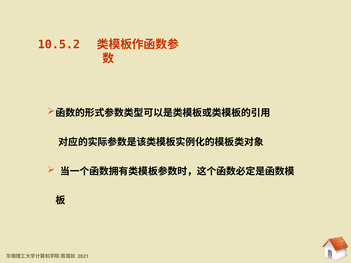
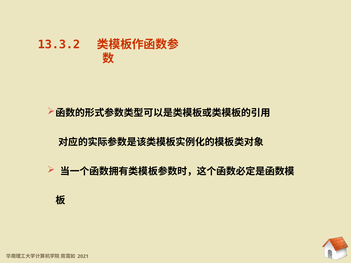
10.5.2: 10.5.2 -> 13.3.2
